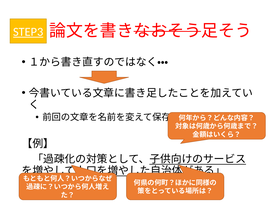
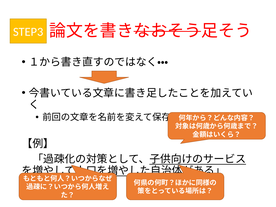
STEP3 underline: present -> none
